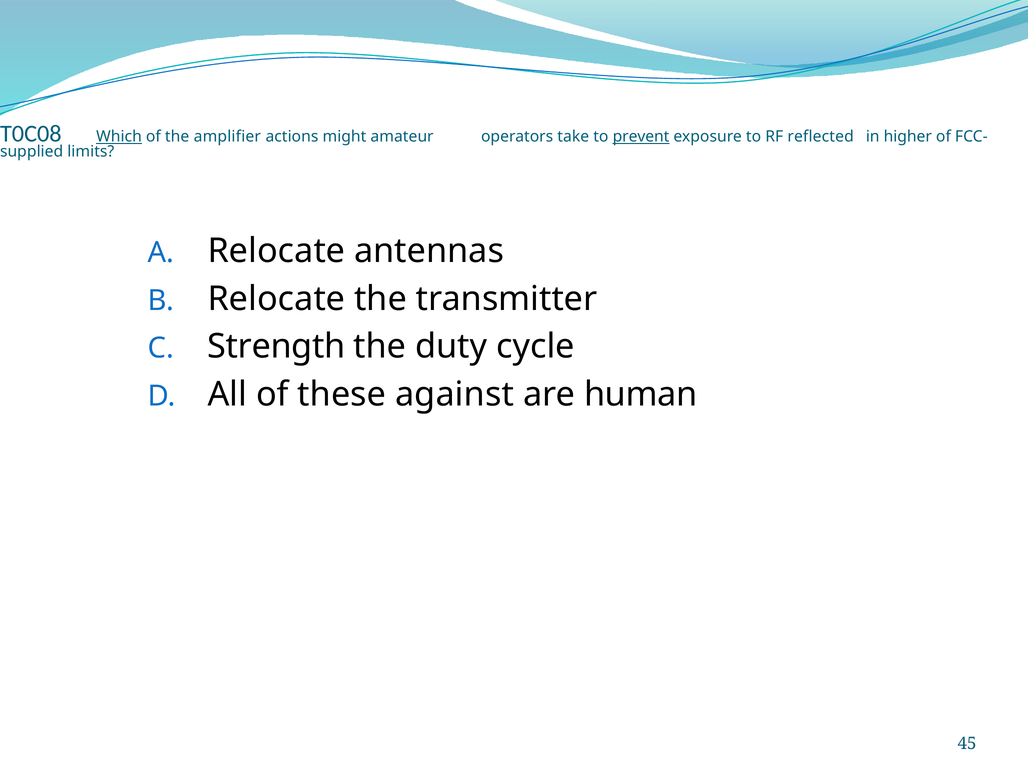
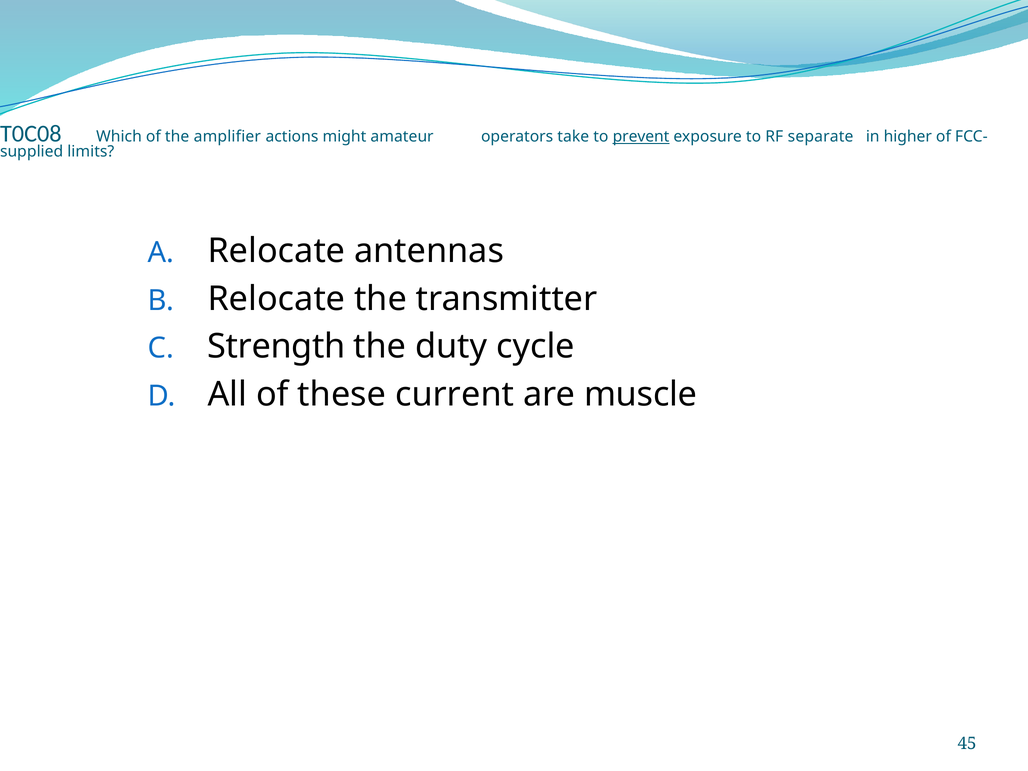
Which underline: present -> none
reflected: reflected -> separate
against: against -> current
human: human -> muscle
